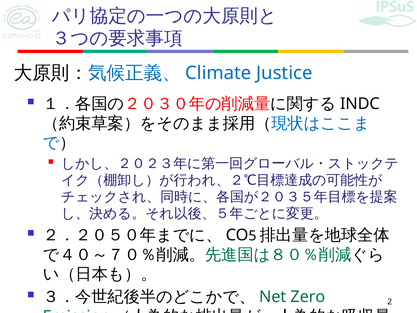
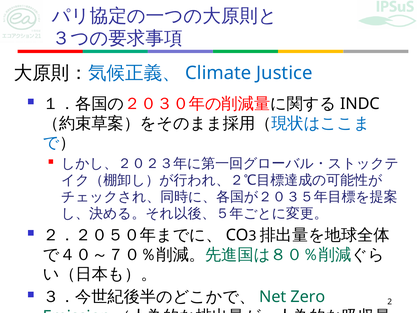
5: 5 -> 3
